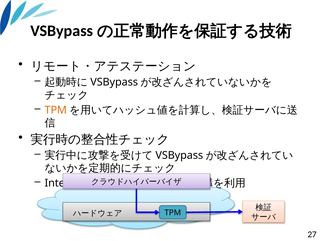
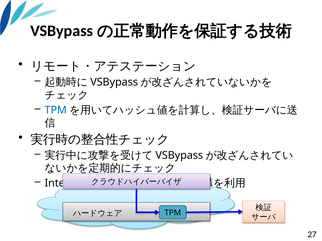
TPM at (56, 110) colour: orange -> blue
